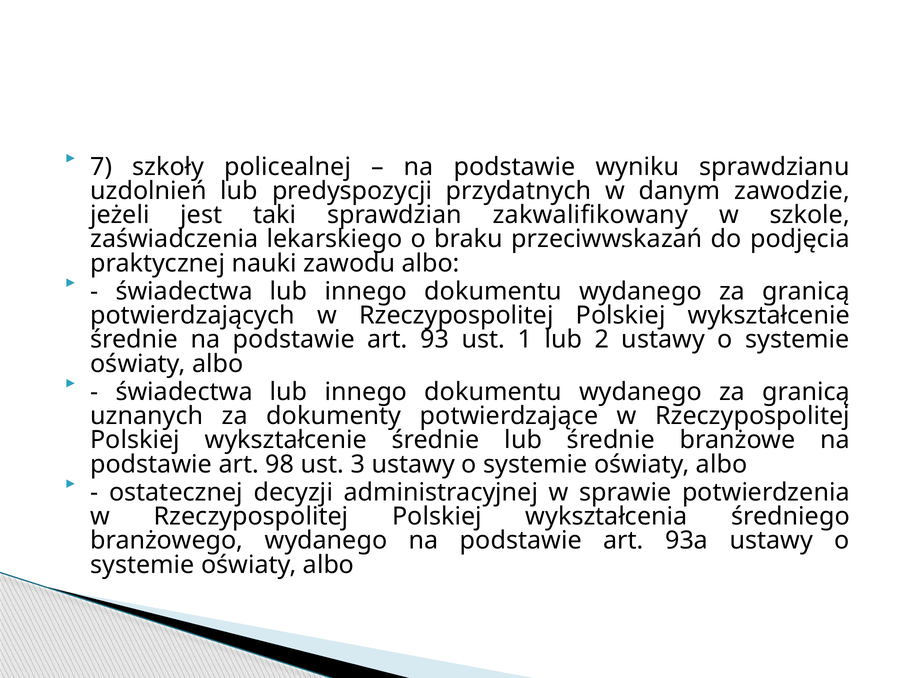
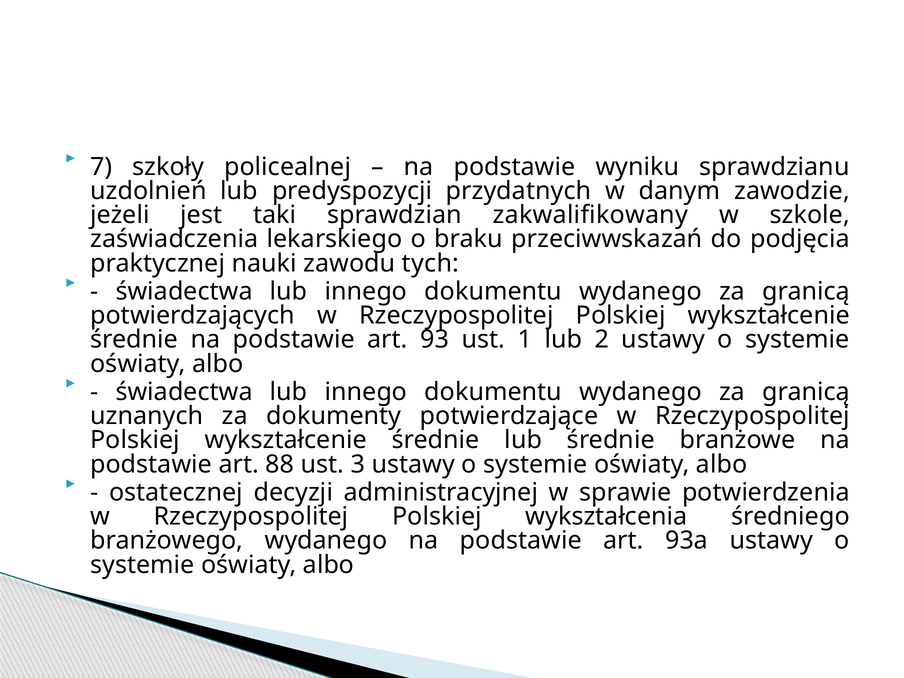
zawodu albo: albo -> tych
98: 98 -> 88
